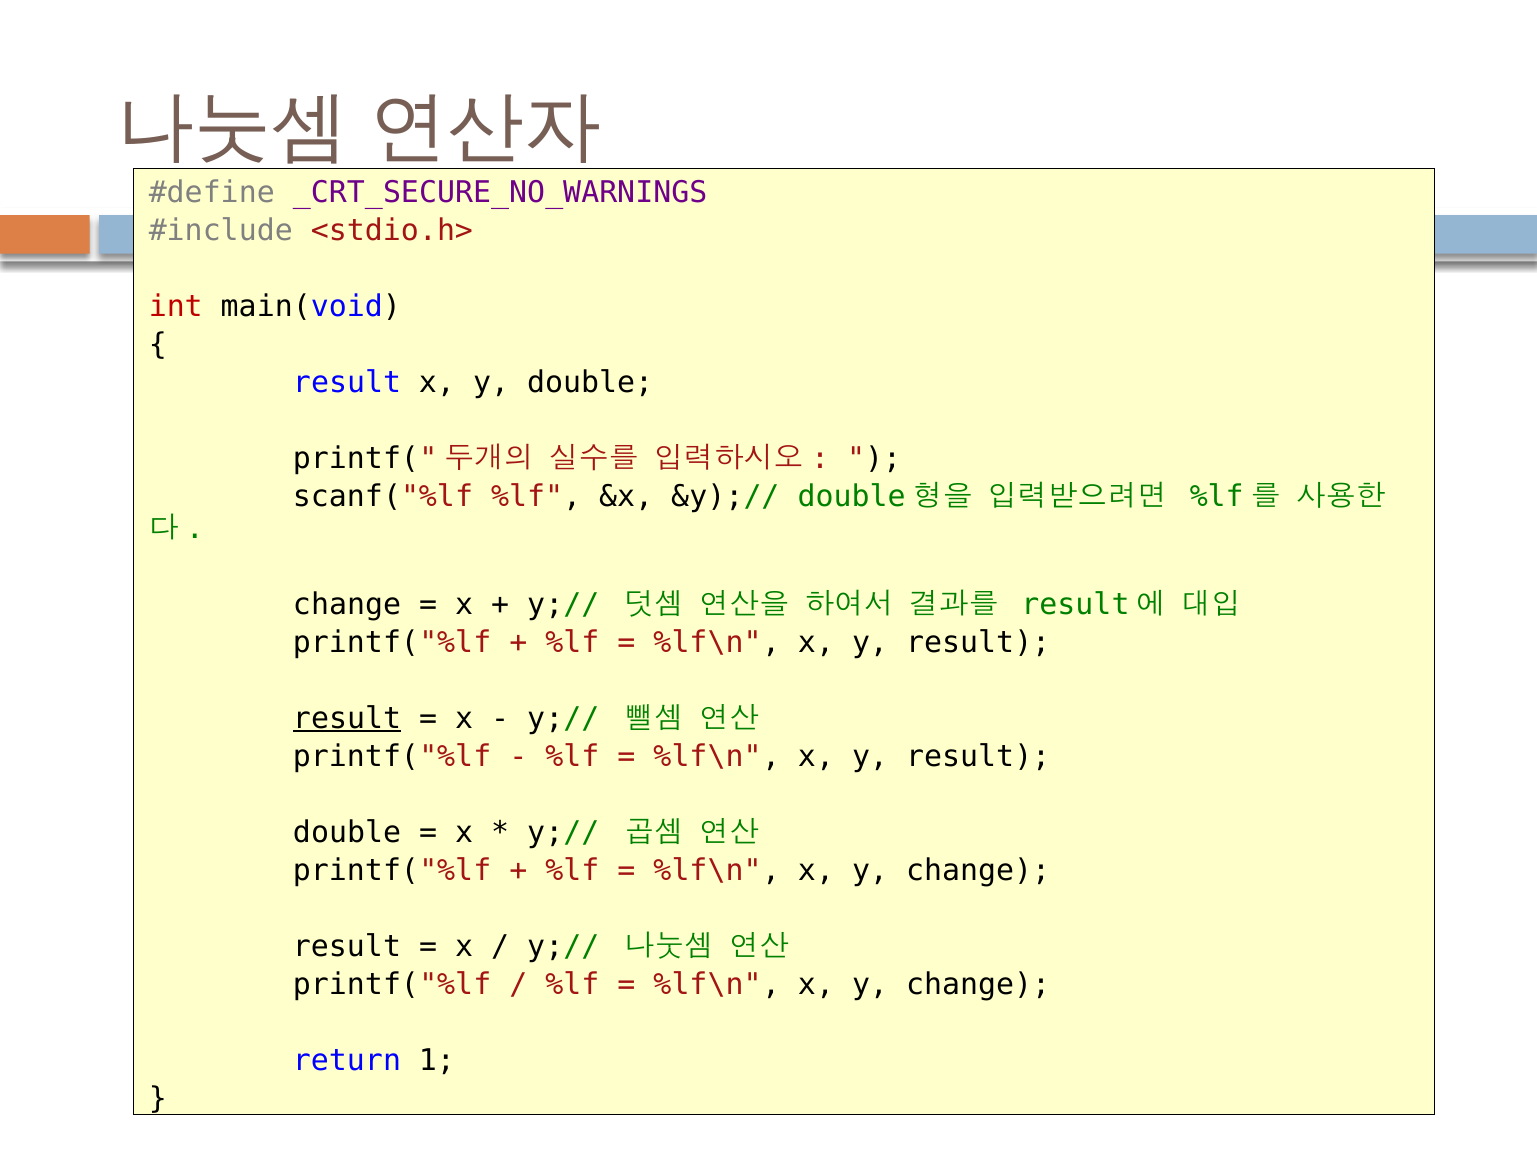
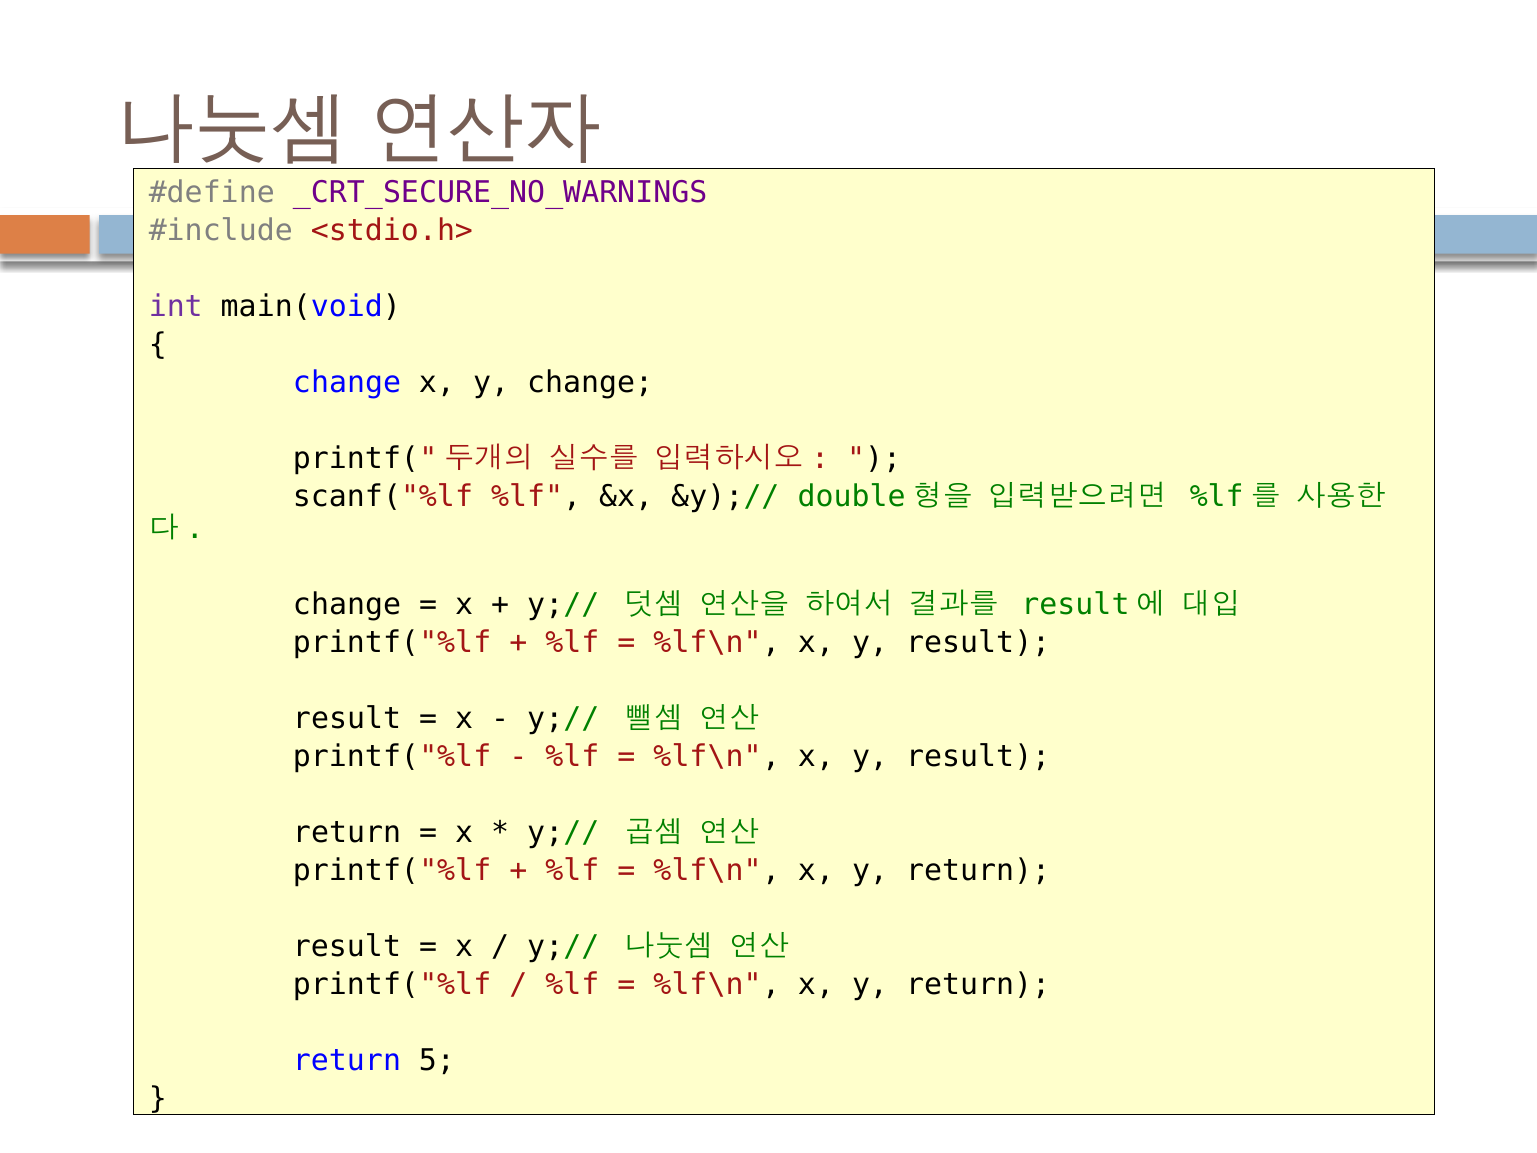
int colour: red -> purple
result at (347, 382): result -> change
y double: double -> change
result at (347, 718) underline: present -> none
double at (347, 832): double -> return
change at (978, 870): change -> return
change at (978, 984): change -> return
1: 1 -> 5
